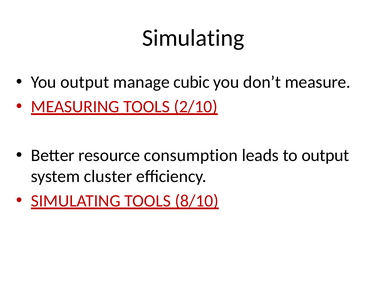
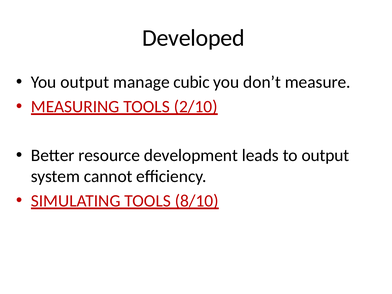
Simulating at (193, 38): Simulating -> Developed
consumption: consumption -> development
cluster: cluster -> cannot
